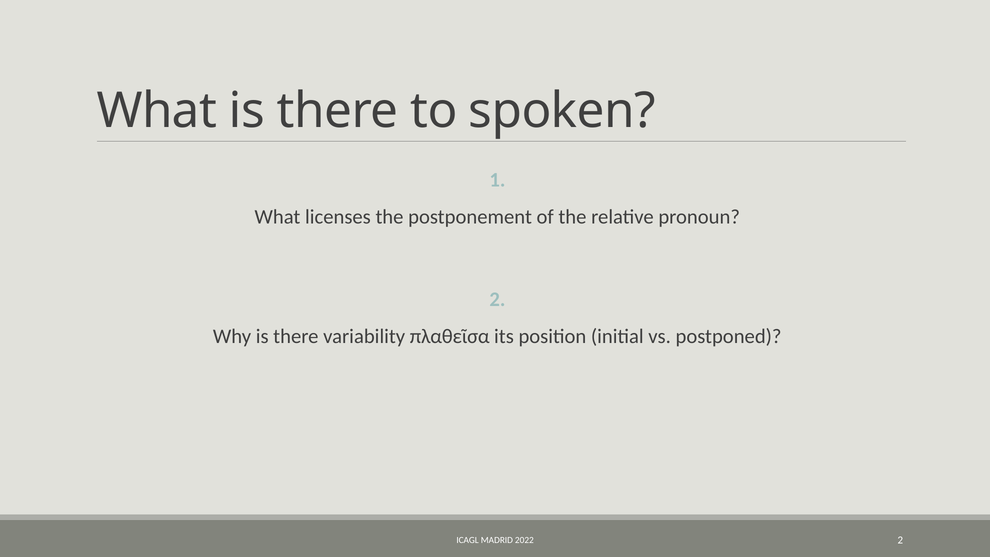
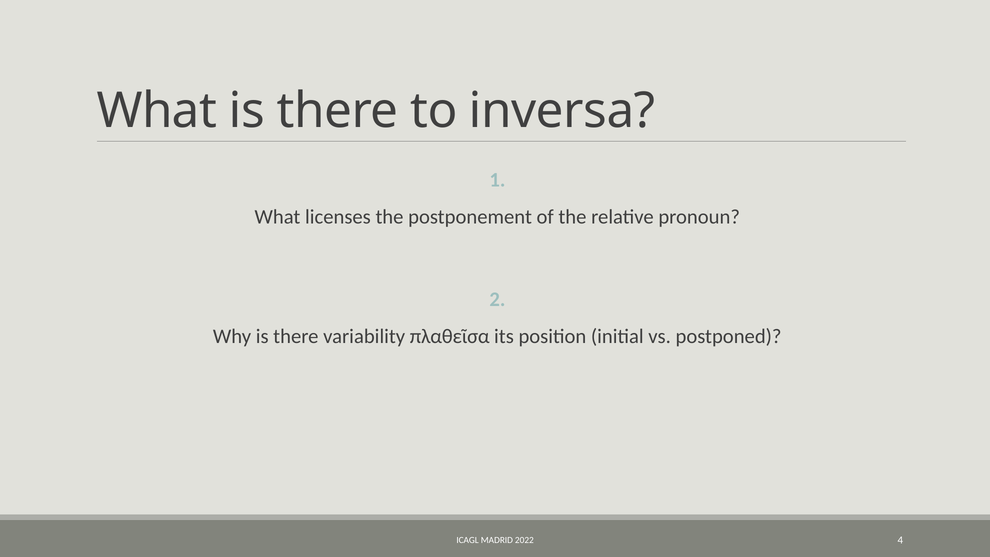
spoken: spoken -> inversa
2022 2: 2 -> 4
